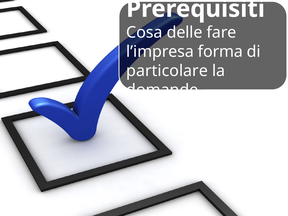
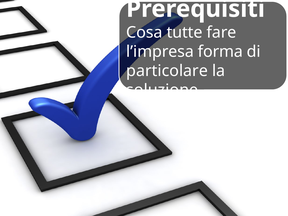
delle: delle -> tutte
domande: domande -> soluzione
